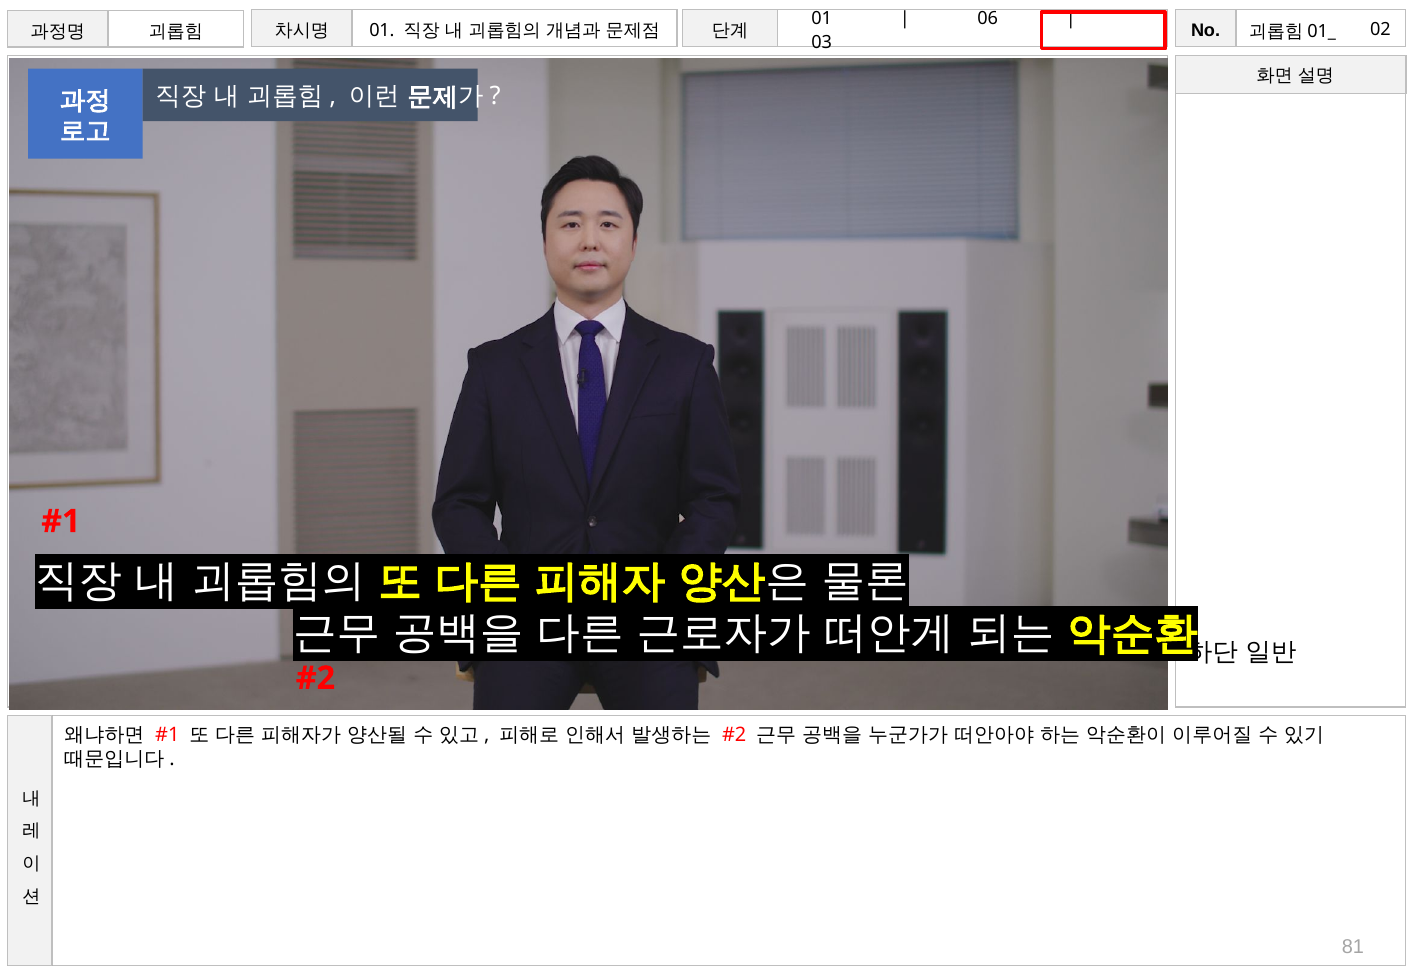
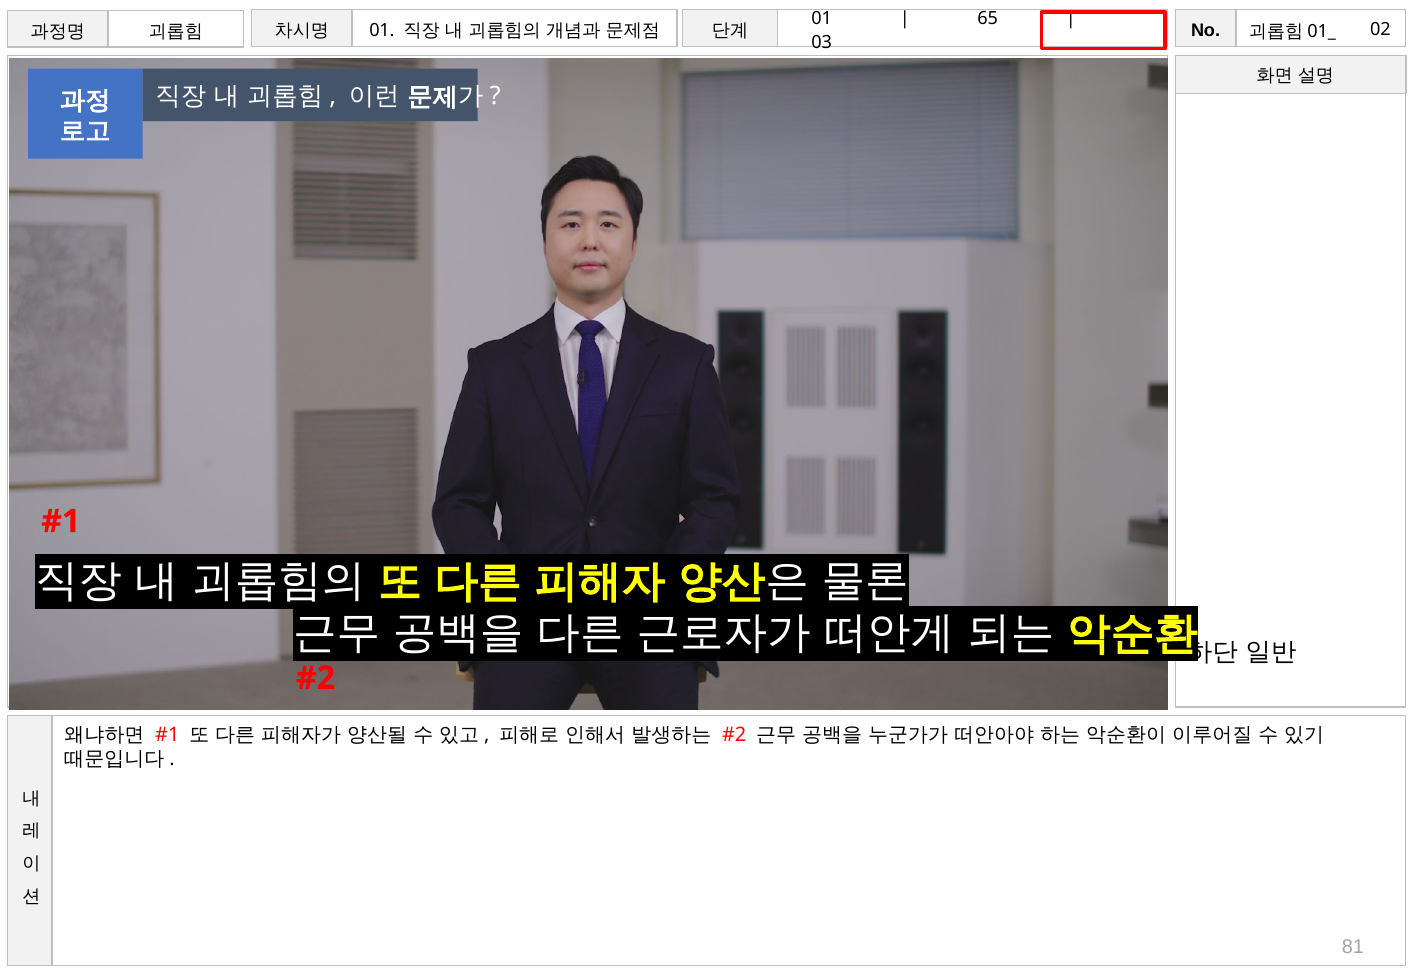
06: 06 -> 65
